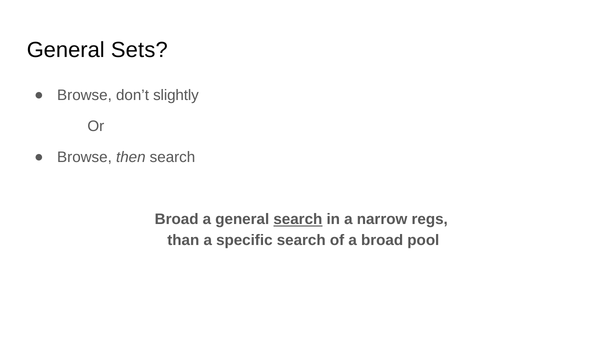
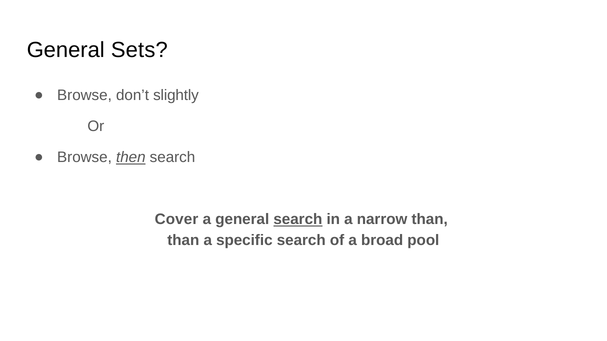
then underline: none -> present
Broad at (177, 220): Broad -> Cover
narrow regs: regs -> than
